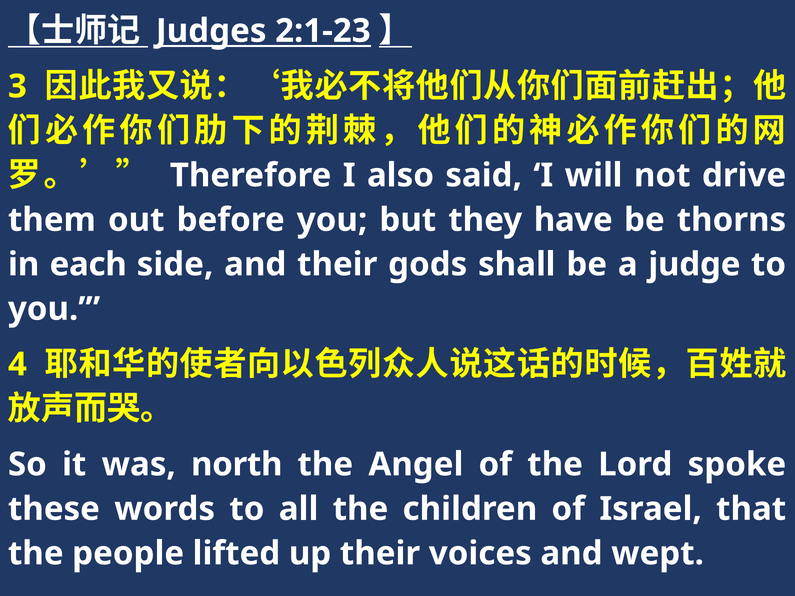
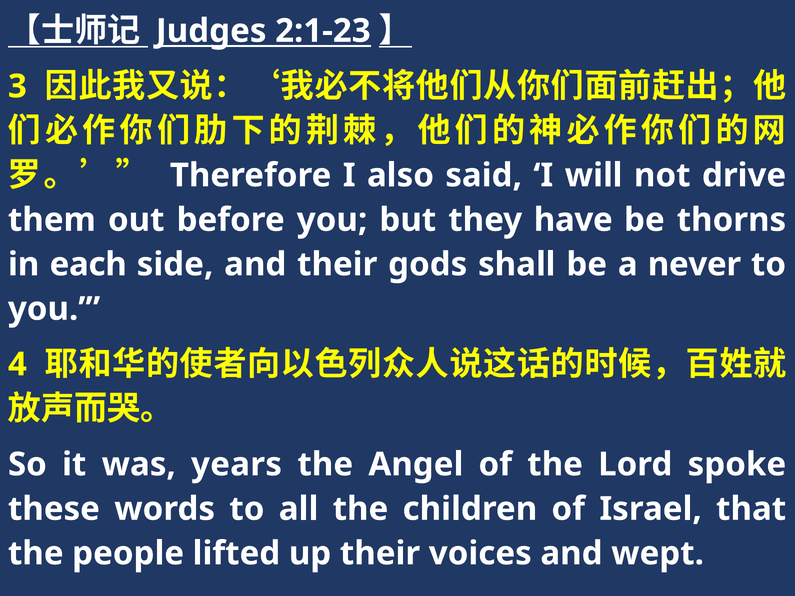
judge: judge -> never
north: north -> years
